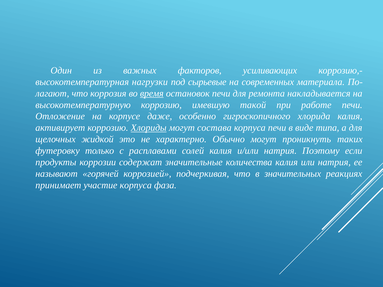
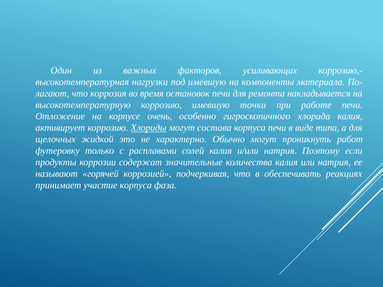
под сырьевые: сырьевые -> имевшую
современных: современных -> компоненты
время underline: present -> none
такой: такой -> точки
даже: даже -> очень
таких: таких -> работ
значительных: значительных -> обеспечивать
